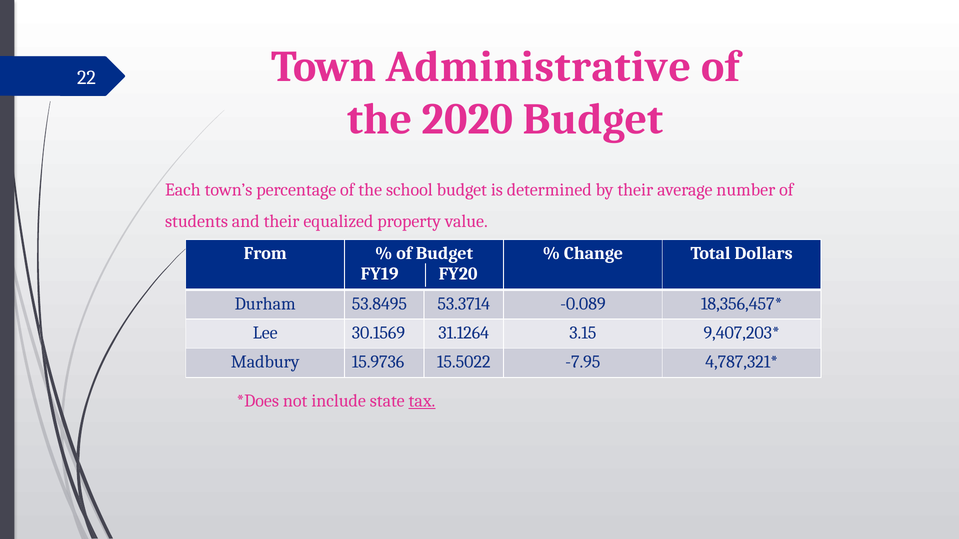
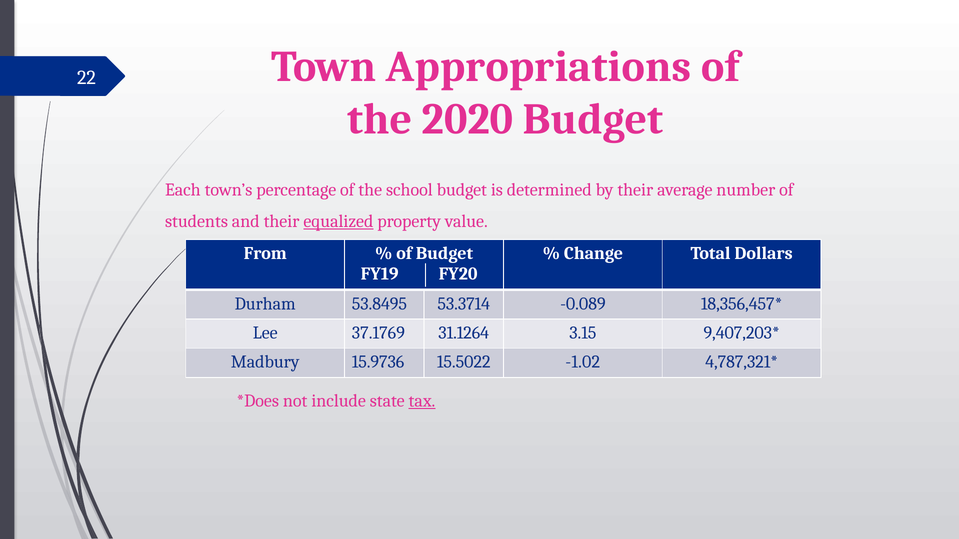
Administrative: Administrative -> Appropriations
equalized underline: none -> present
30.1569: 30.1569 -> 37.1769
-7.95: -7.95 -> -1.02
